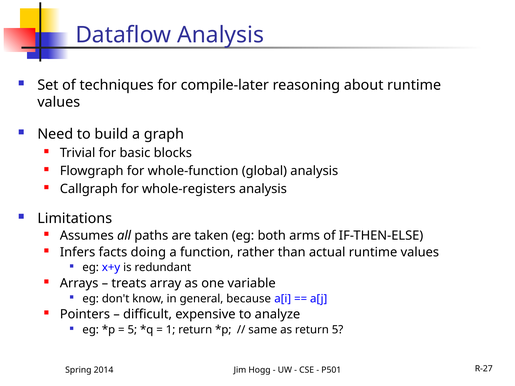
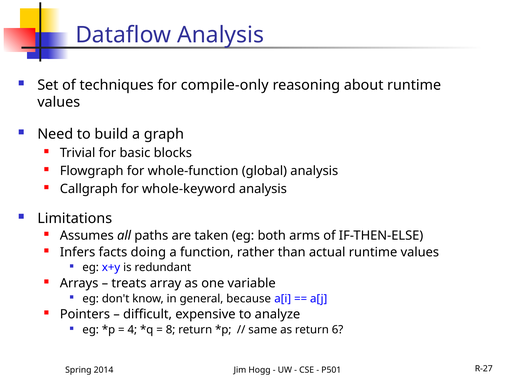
compile-later: compile-later -> compile-only
whole-registers: whole-registers -> whole-keyword
5 at (132, 330): 5 -> 4
1: 1 -> 8
return 5: 5 -> 6
